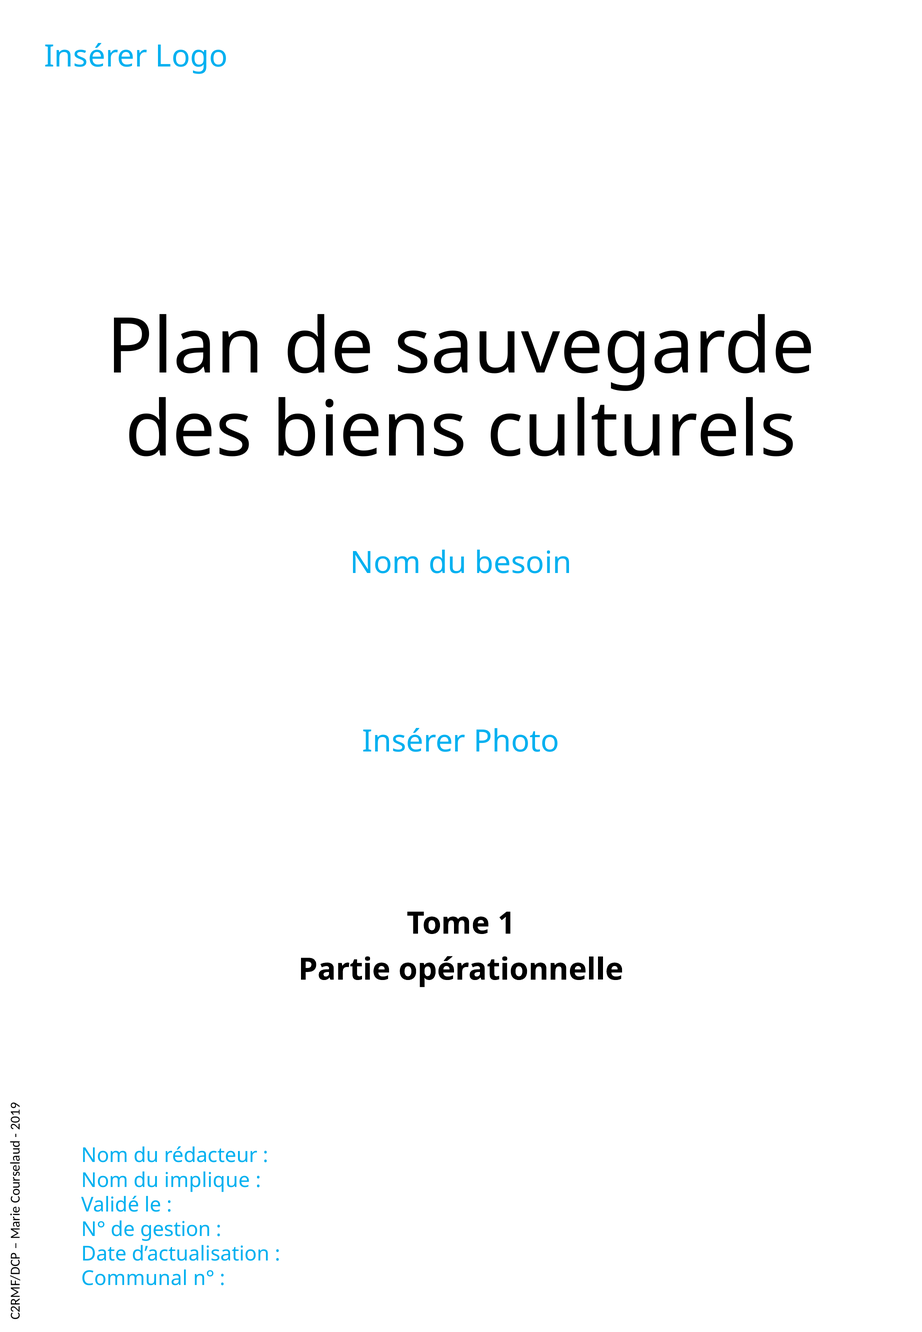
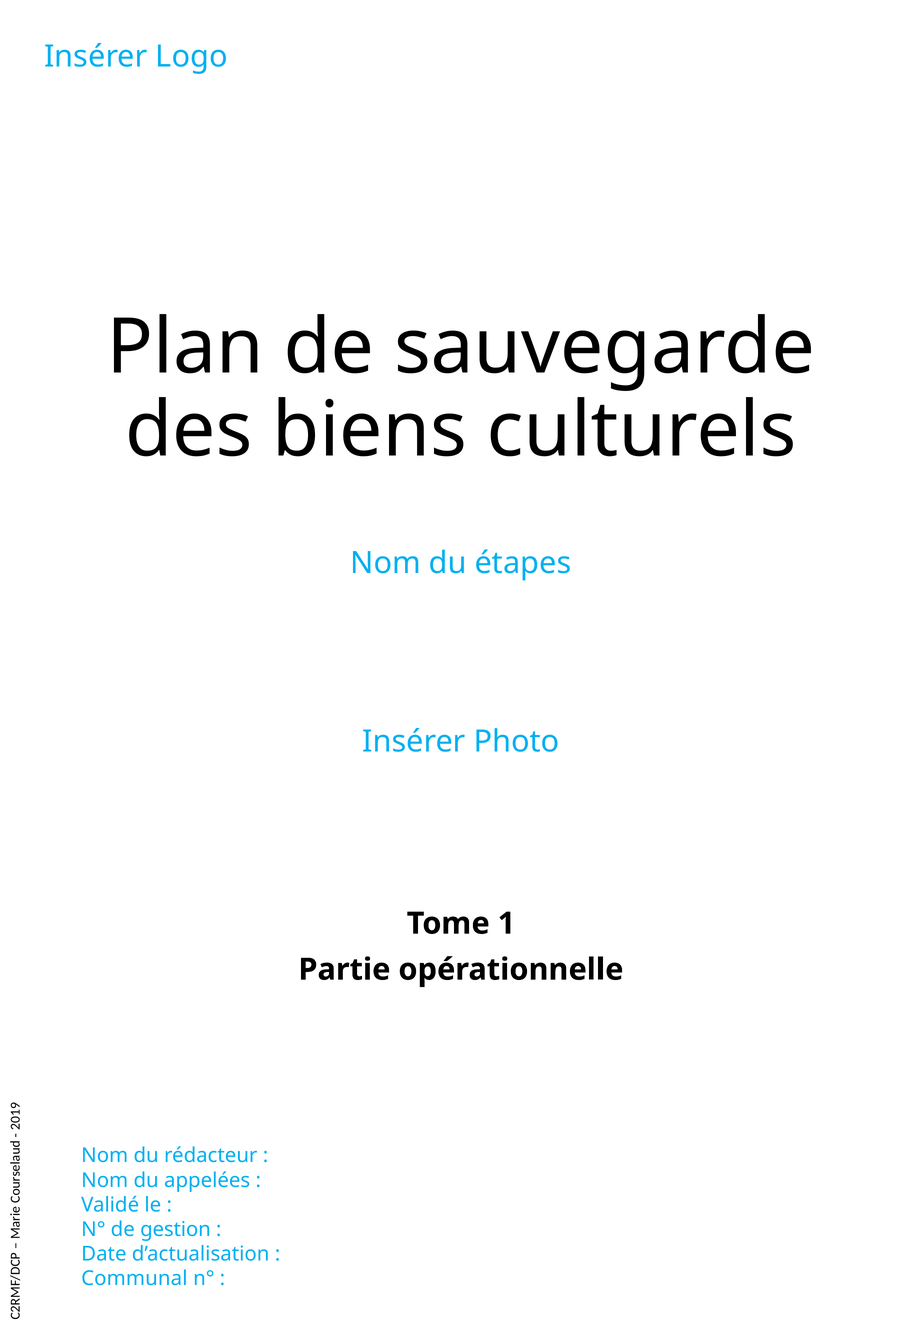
besoin: besoin -> étapes
implique: implique -> appelées
